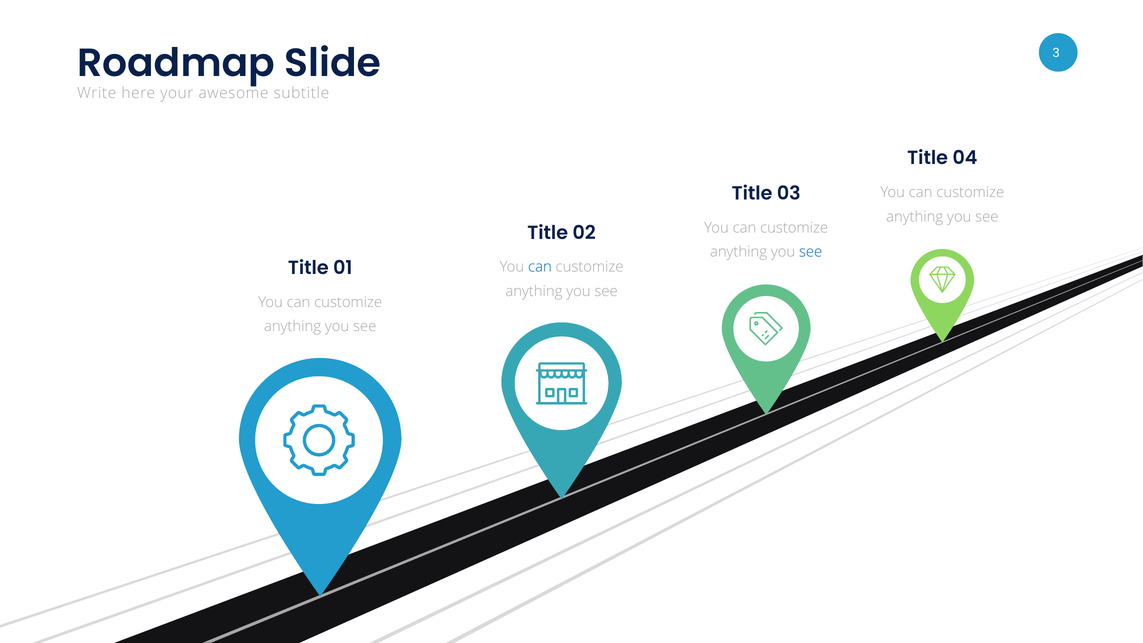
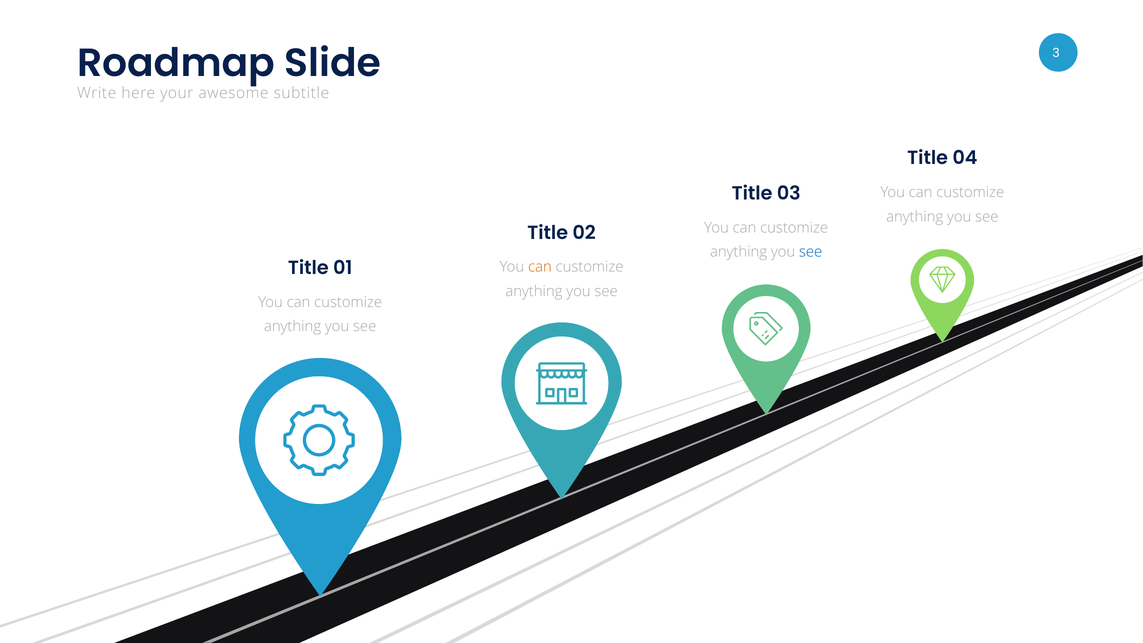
can at (540, 267) colour: blue -> orange
